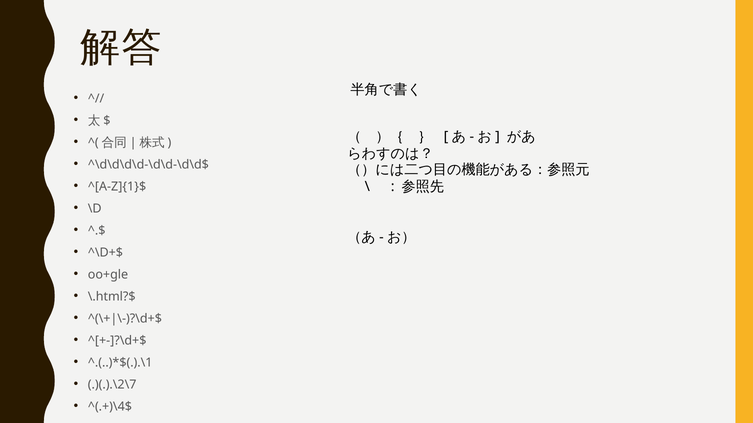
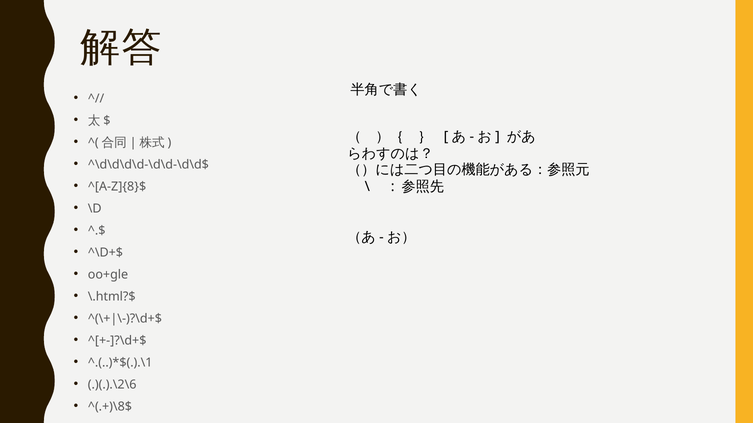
^[A-Z]{1}$: ^[A-Z]{1}$ -> ^[A-Z]{8}$
.)(.).\2\7: .)(.).\2\7 -> .)(.).\2\6
^(.+)\4$: ^(.+)\4$ -> ^(.+)\8$
